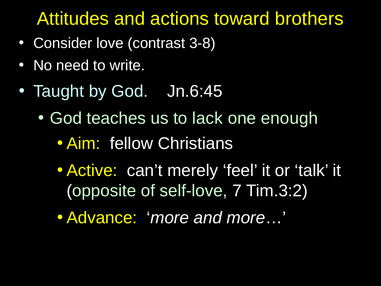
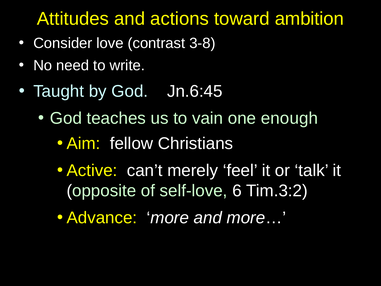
brothers: brothers -> ambition
lack: lack -> vain
7: 7 -> 6
